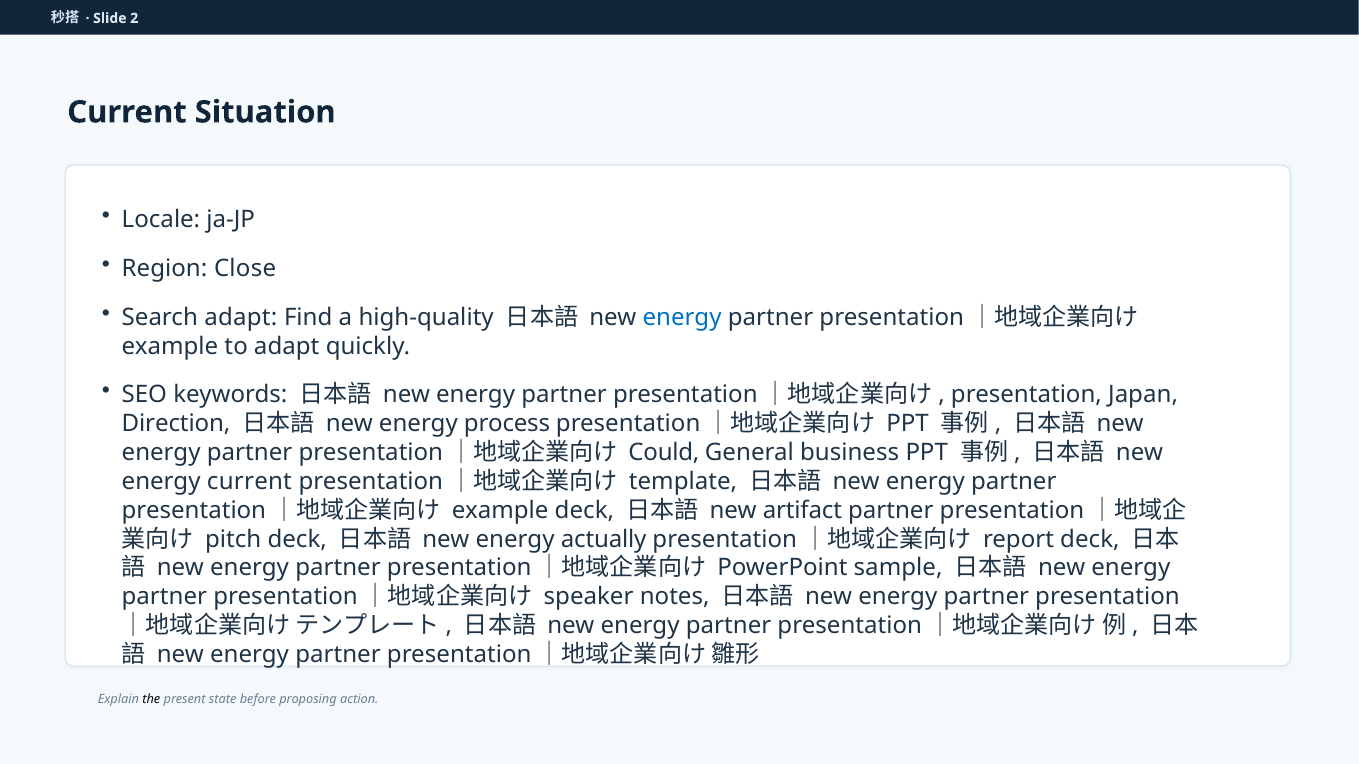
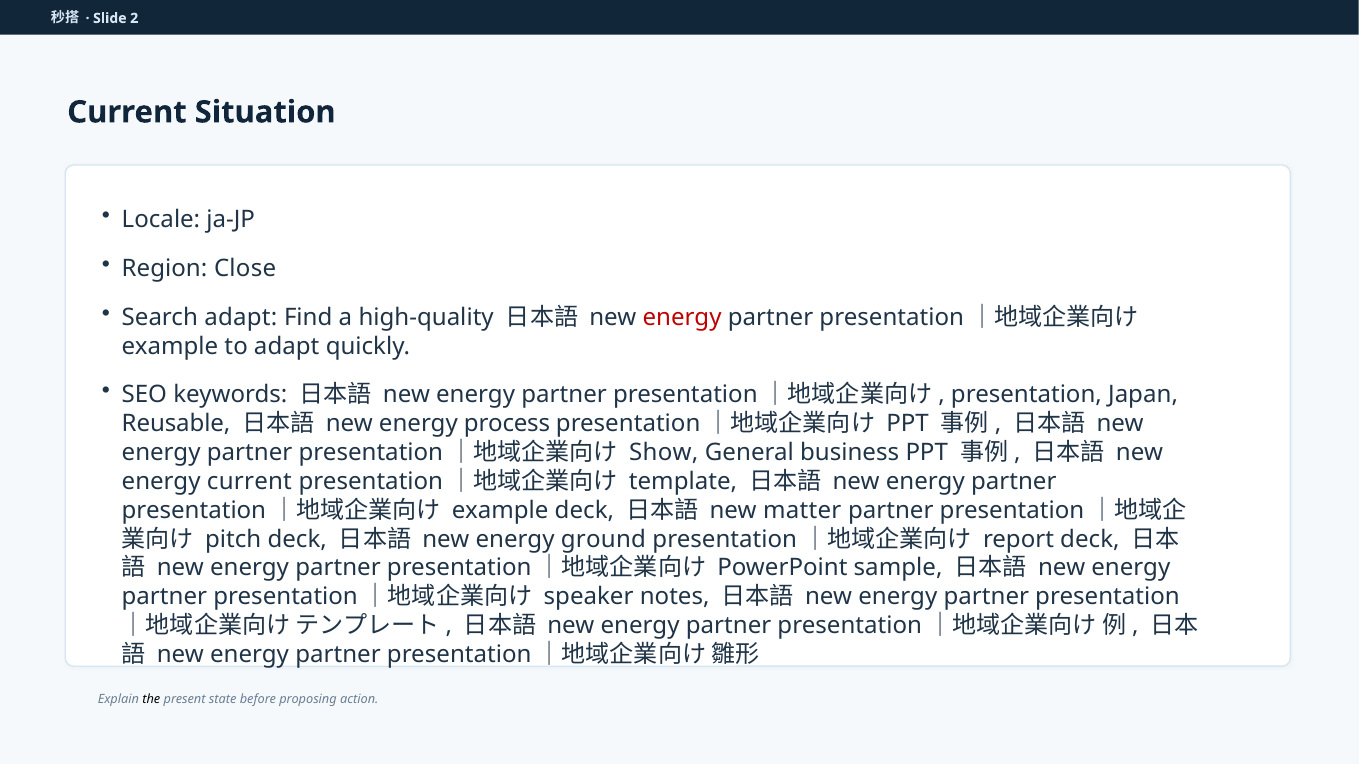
energy at (682, 317) colour: blue -> red
Direction: Direction -> Reusable
Could: Could -> Show
artifact: artifact -> matter
actually: actually -> ground
